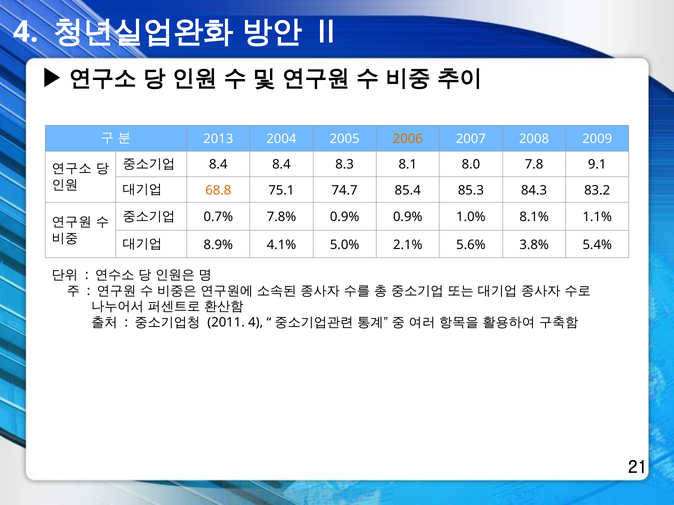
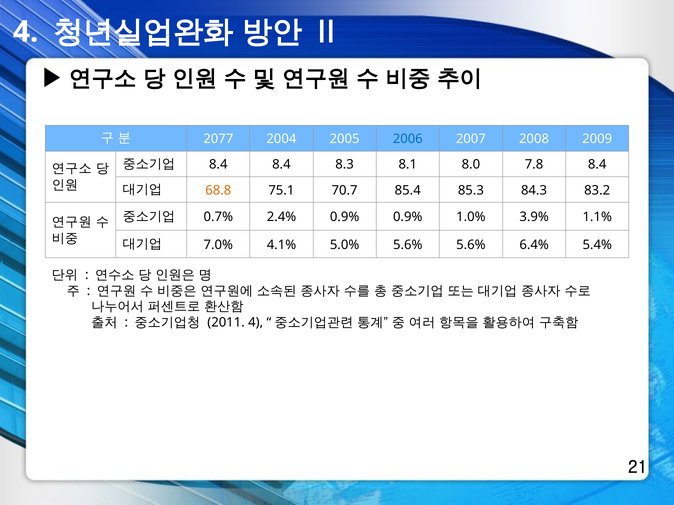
2013: 2013 -> 2077
2006 colour: orange -> blue
7.8 9.1: 9.1 -> 8.4
74.7: 74.7 -> 70.7
7.8%: 7.8% -> 2.4%
8.1%: 8.1% -> 3.9%
8.9%: 8.9% -> 7.0%
5.0% 2.1%: 2.1% -> 5.6%
3.8%: 3.8% -> 6.4%
